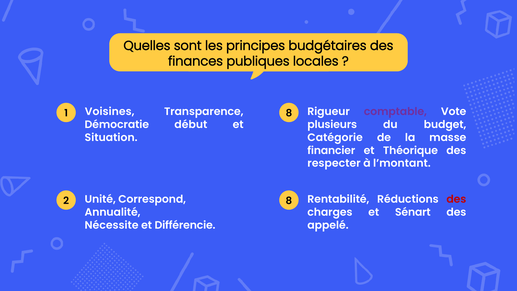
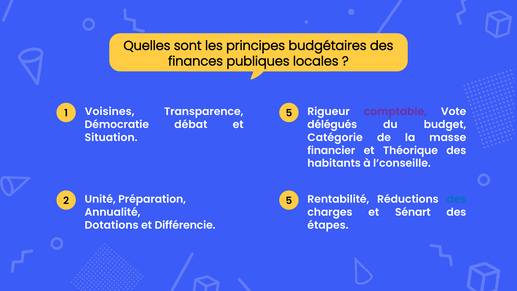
1 8: 8 -> 5
début: début -> débat
plusieurs: plusieurs -> délégués
respecter: respecter -> habitants
l’montant: l’montant -> l’conseille
Correspond: Correspond -> Préparation
des at (456, 199) colour: red -> blue
2 8: 8 -> 5
Nécessite: Nécessite -> Dotations
appelé: appelé -> étapes
